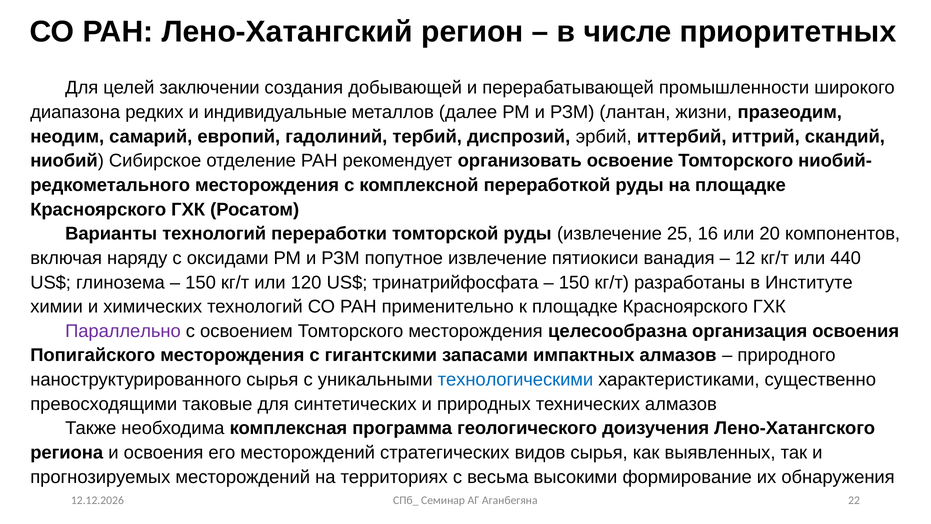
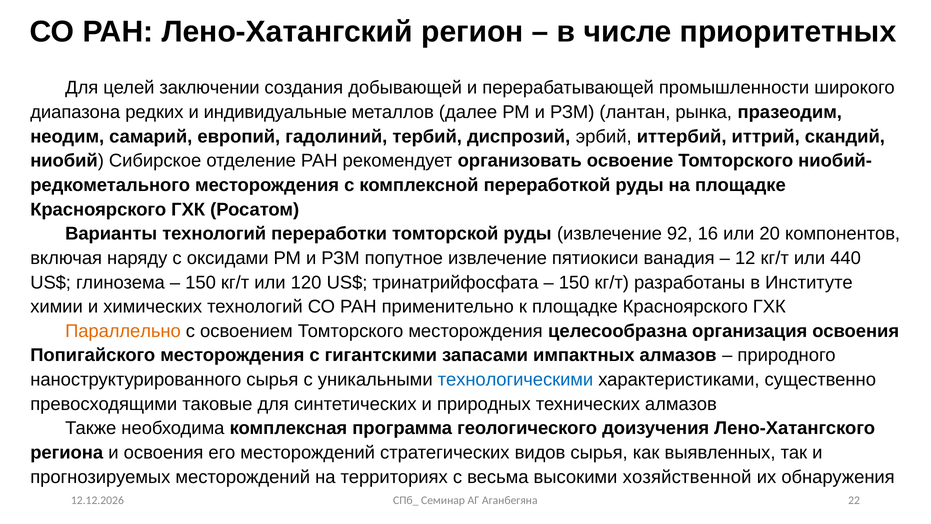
жизни: жизни -> рынка
25: 25 -> 92
Параллельно colour: purple -> orange
формирование: формирование -> хозяйственной
